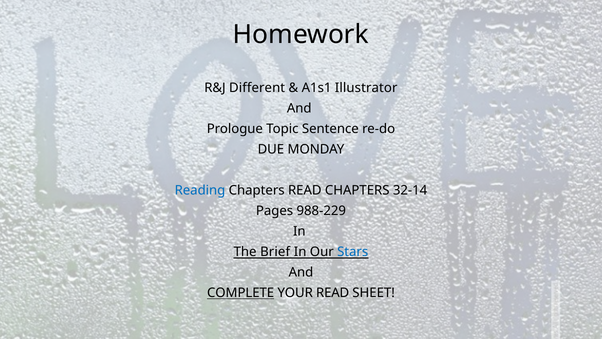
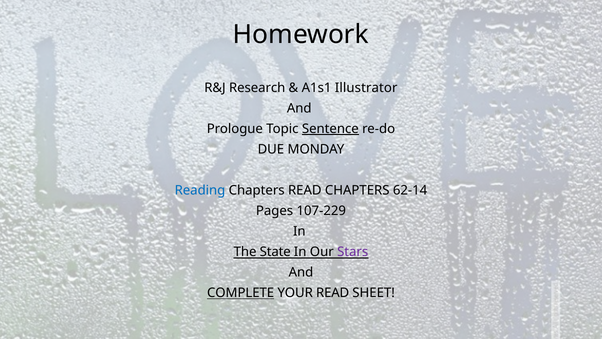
Different: Different -> Research
Sentence underline: none -> present
32-14: 32-14 -> 62-14
988-229: 988-229 -> 107-229
Brief: Brief -> State
Stars colour: blue -> purple
